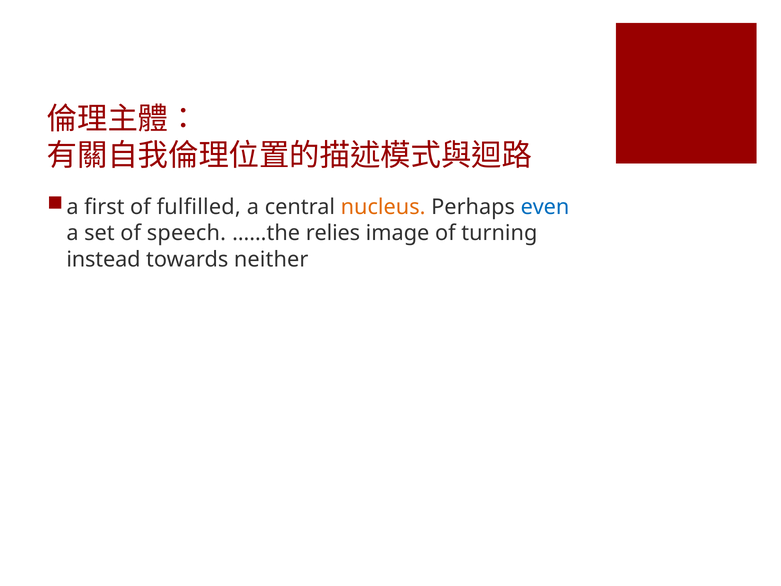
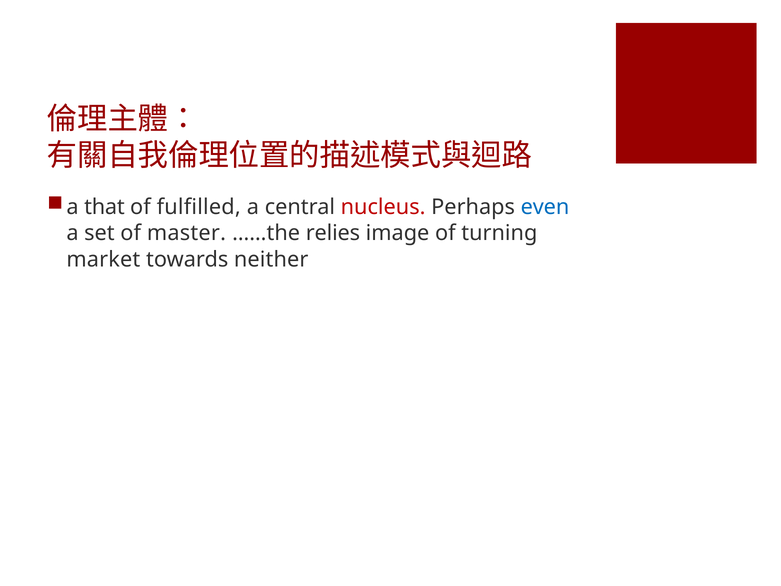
first: first -> that
nucleus colour: orange -> red
speech: speech -> master
instead: instead -> market
